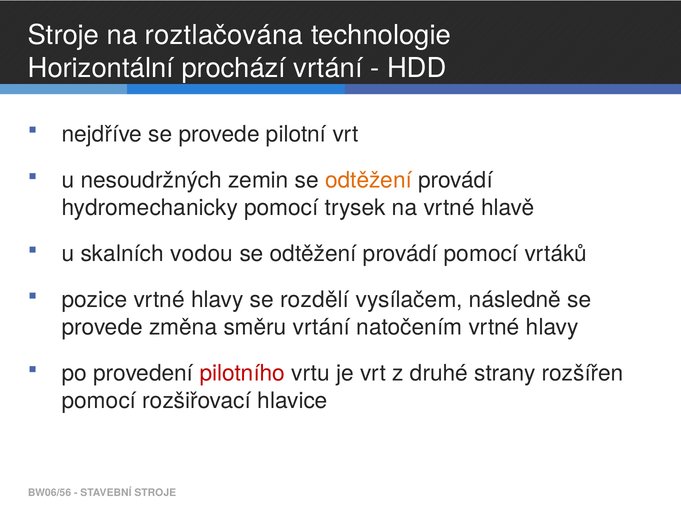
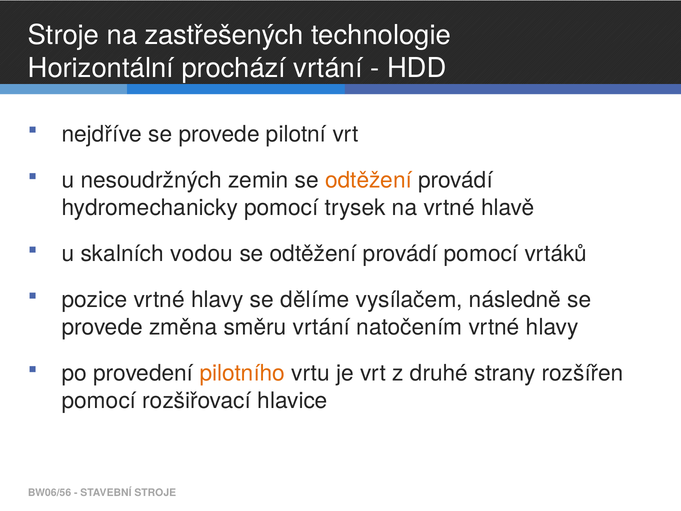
roztlačována: roztlačována -> zastřešených
rozdělí: rozdělí -> dělíme
pilotního colour: red -> orange
